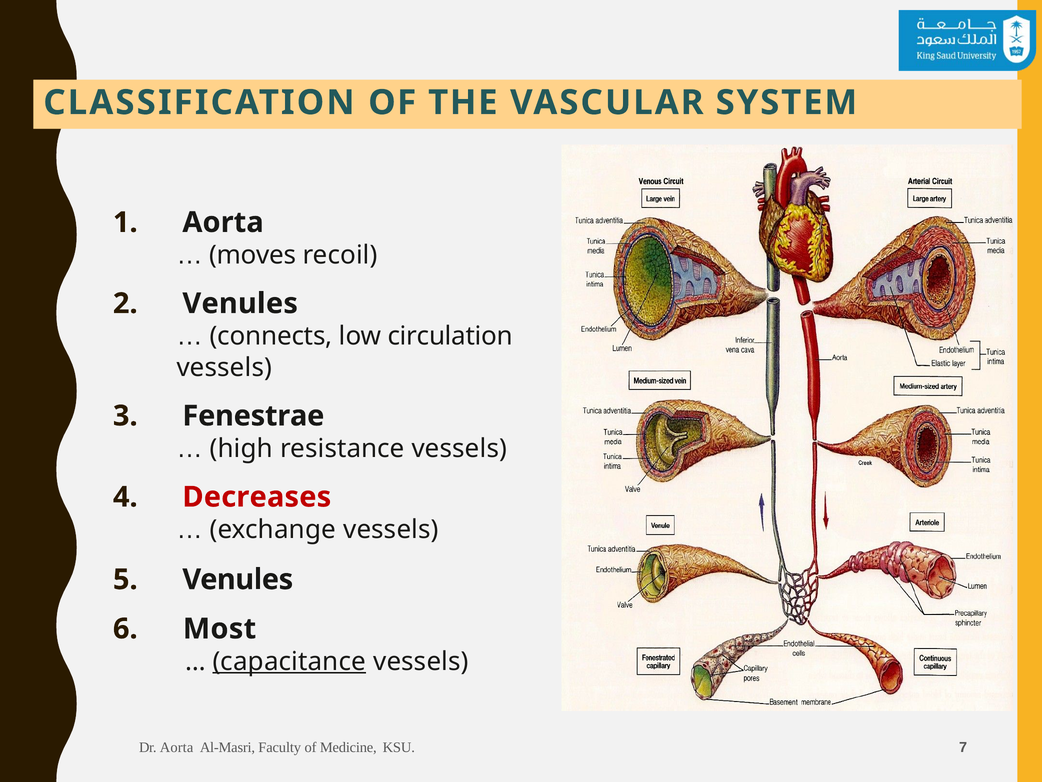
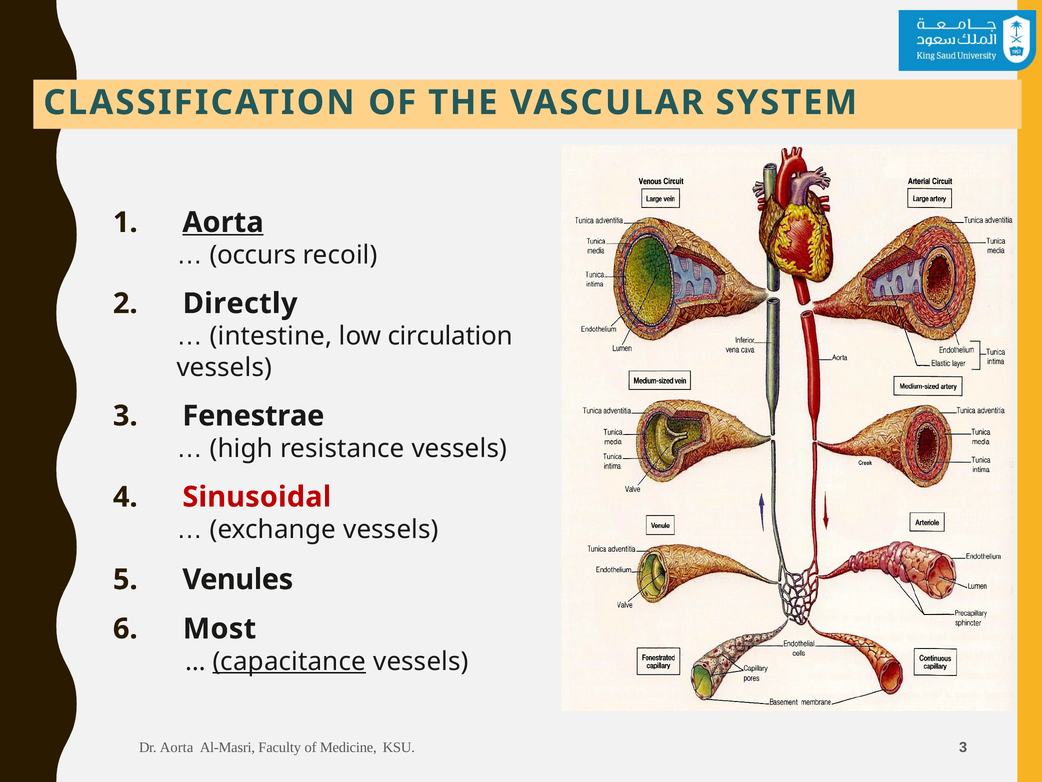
Aorta at (223, 222) underline: none -> present
moves: moves -> occurs
2 Venules: Venules -> Directly
connects: connects -> intestine
Decreases: Decreases -> Sinusoidal
KSU 7: 7 -> 3
